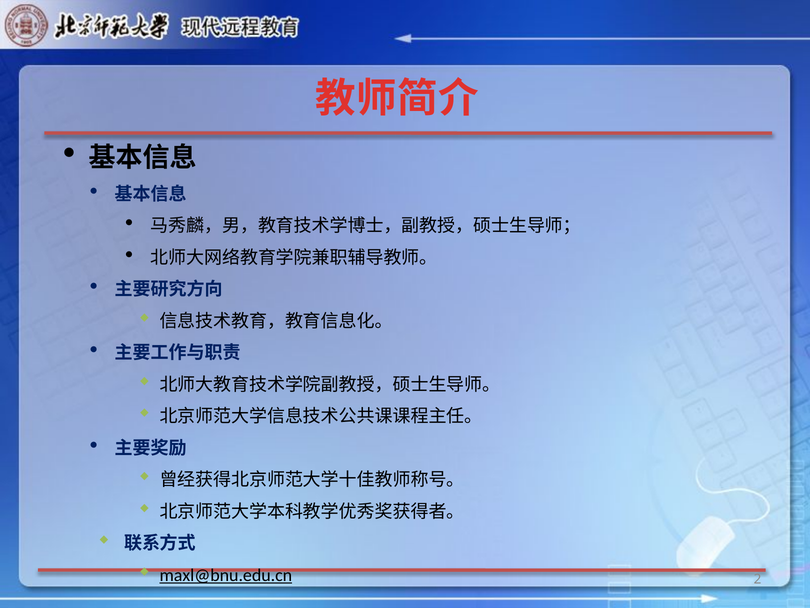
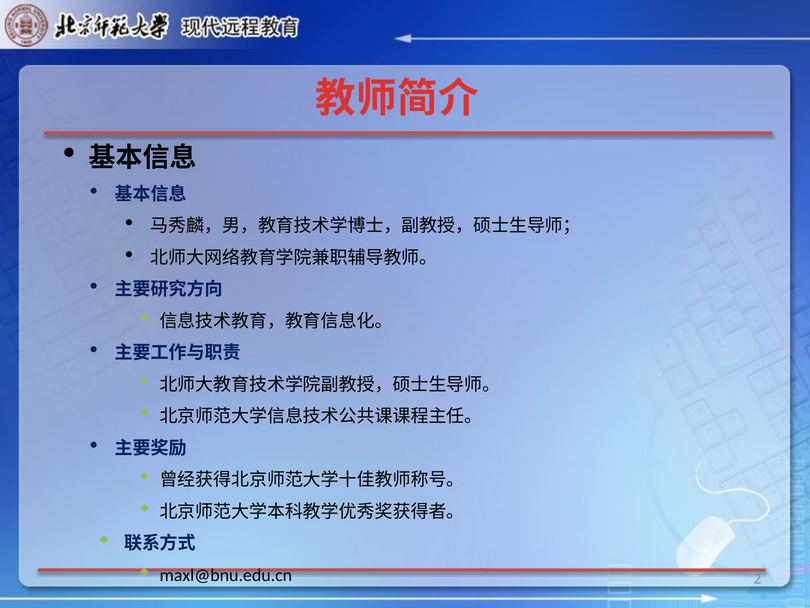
maxl@bnu.edu.cn underline: present -> none
